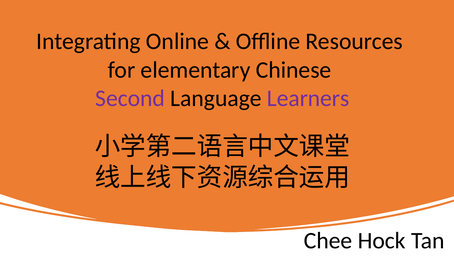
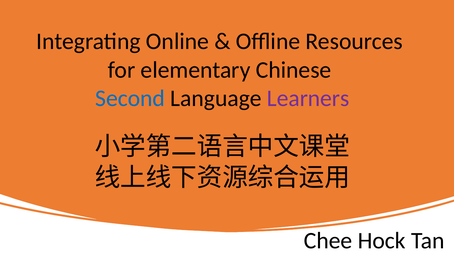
Second colour: purple -> blue
